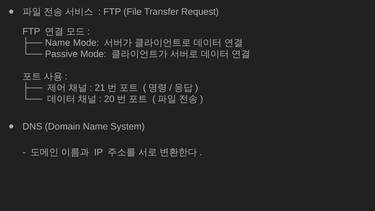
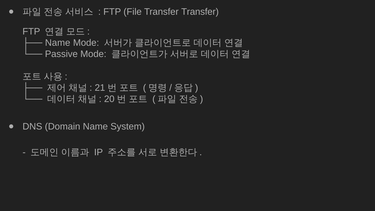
Transfer Request: Request -> Transfer
